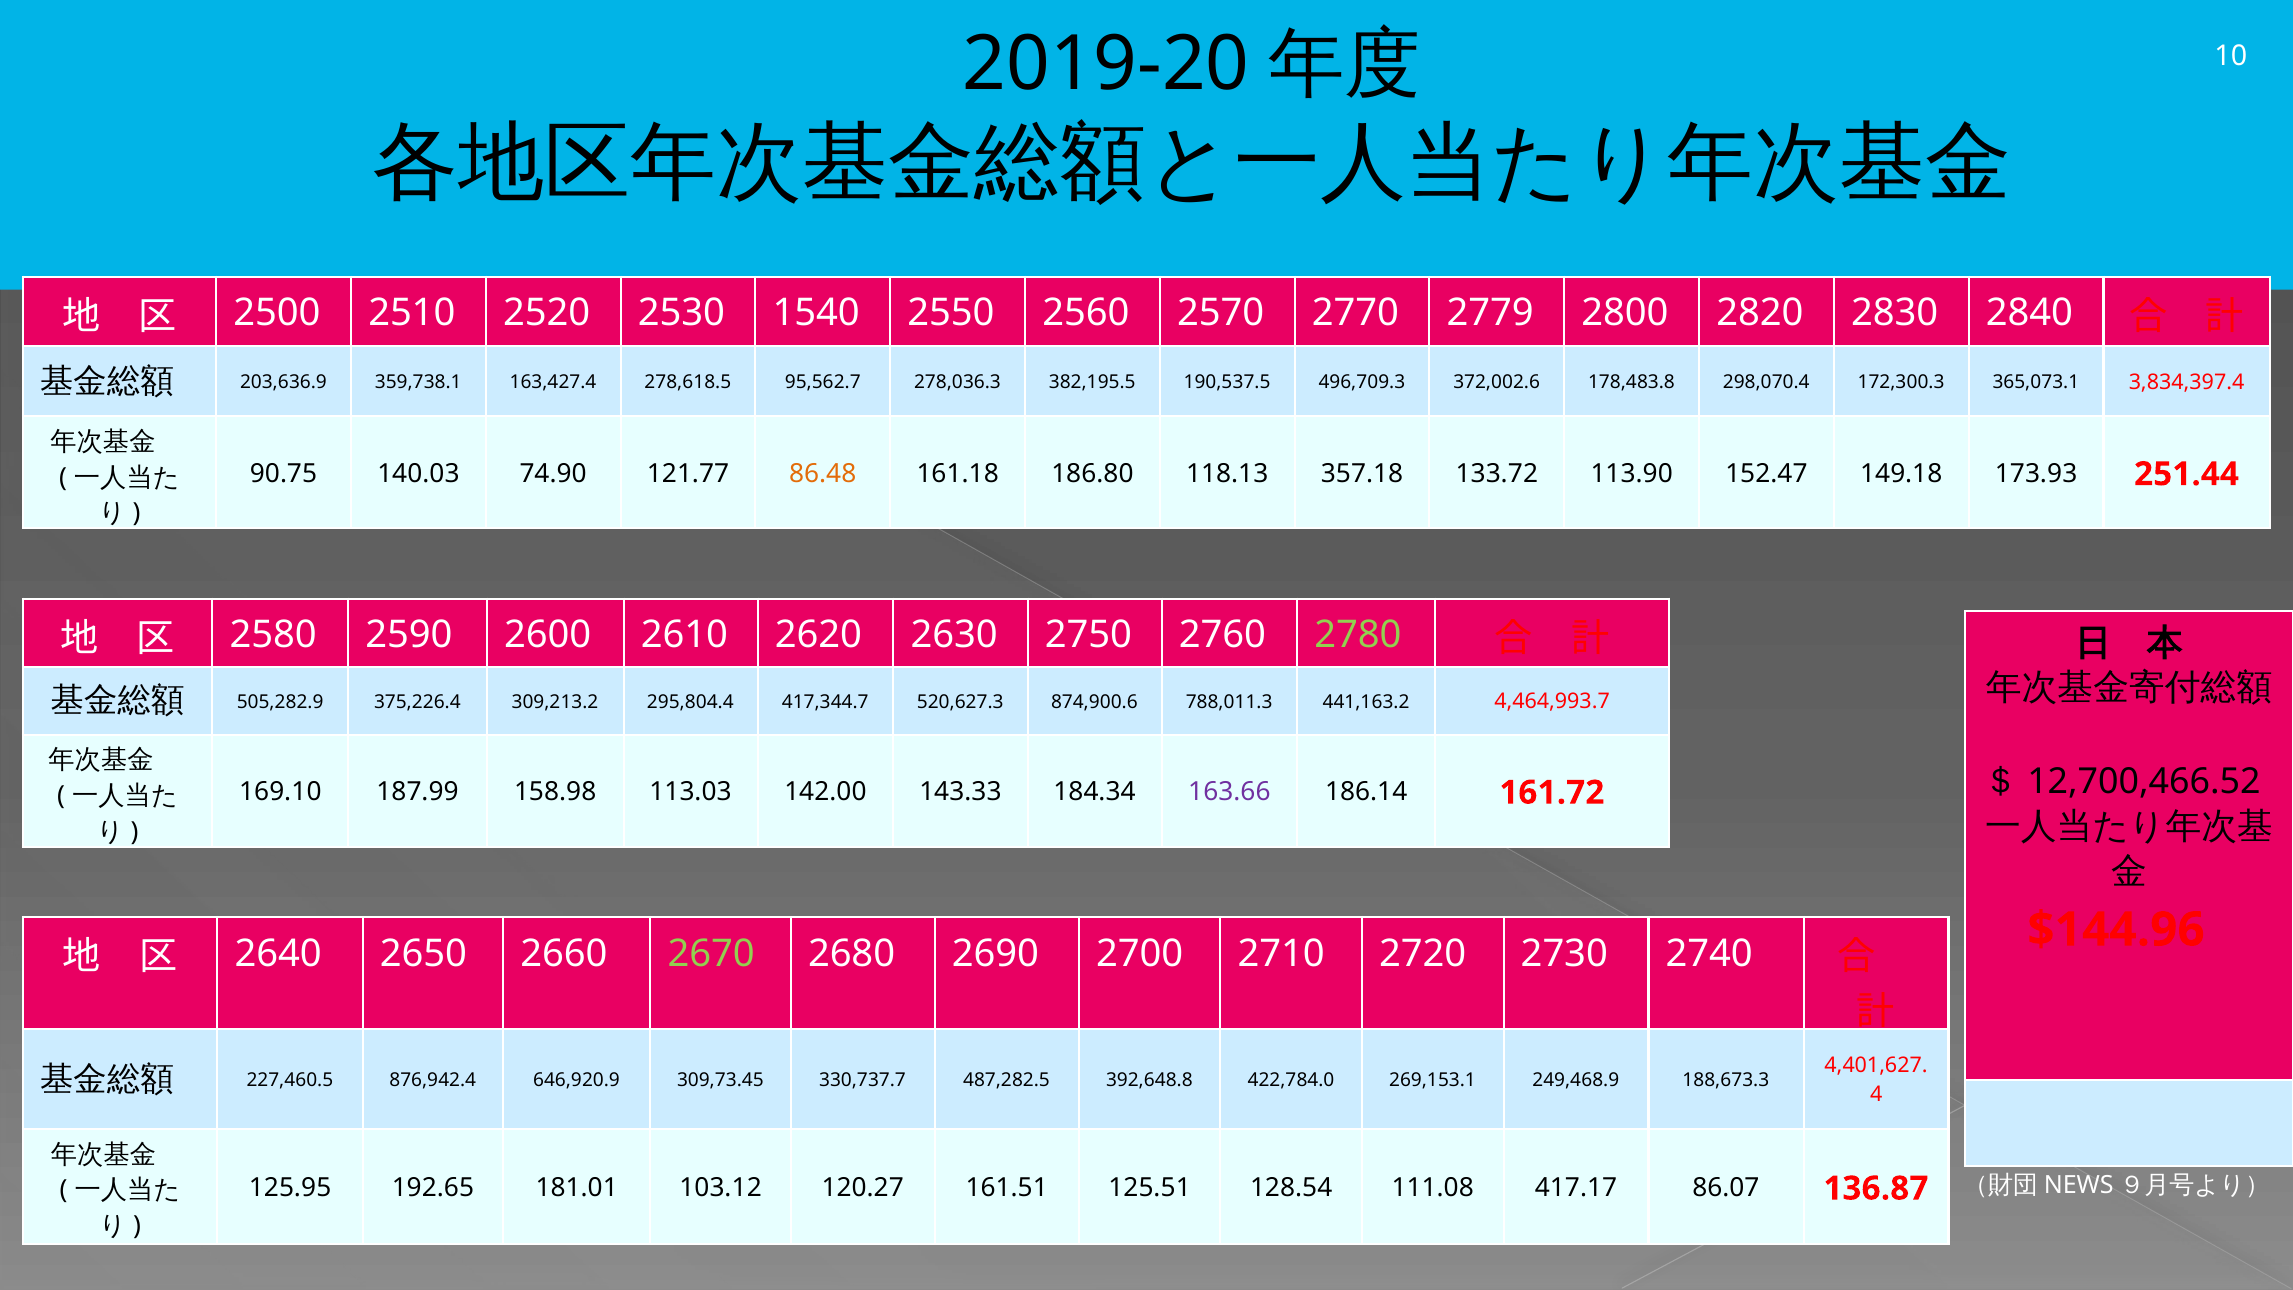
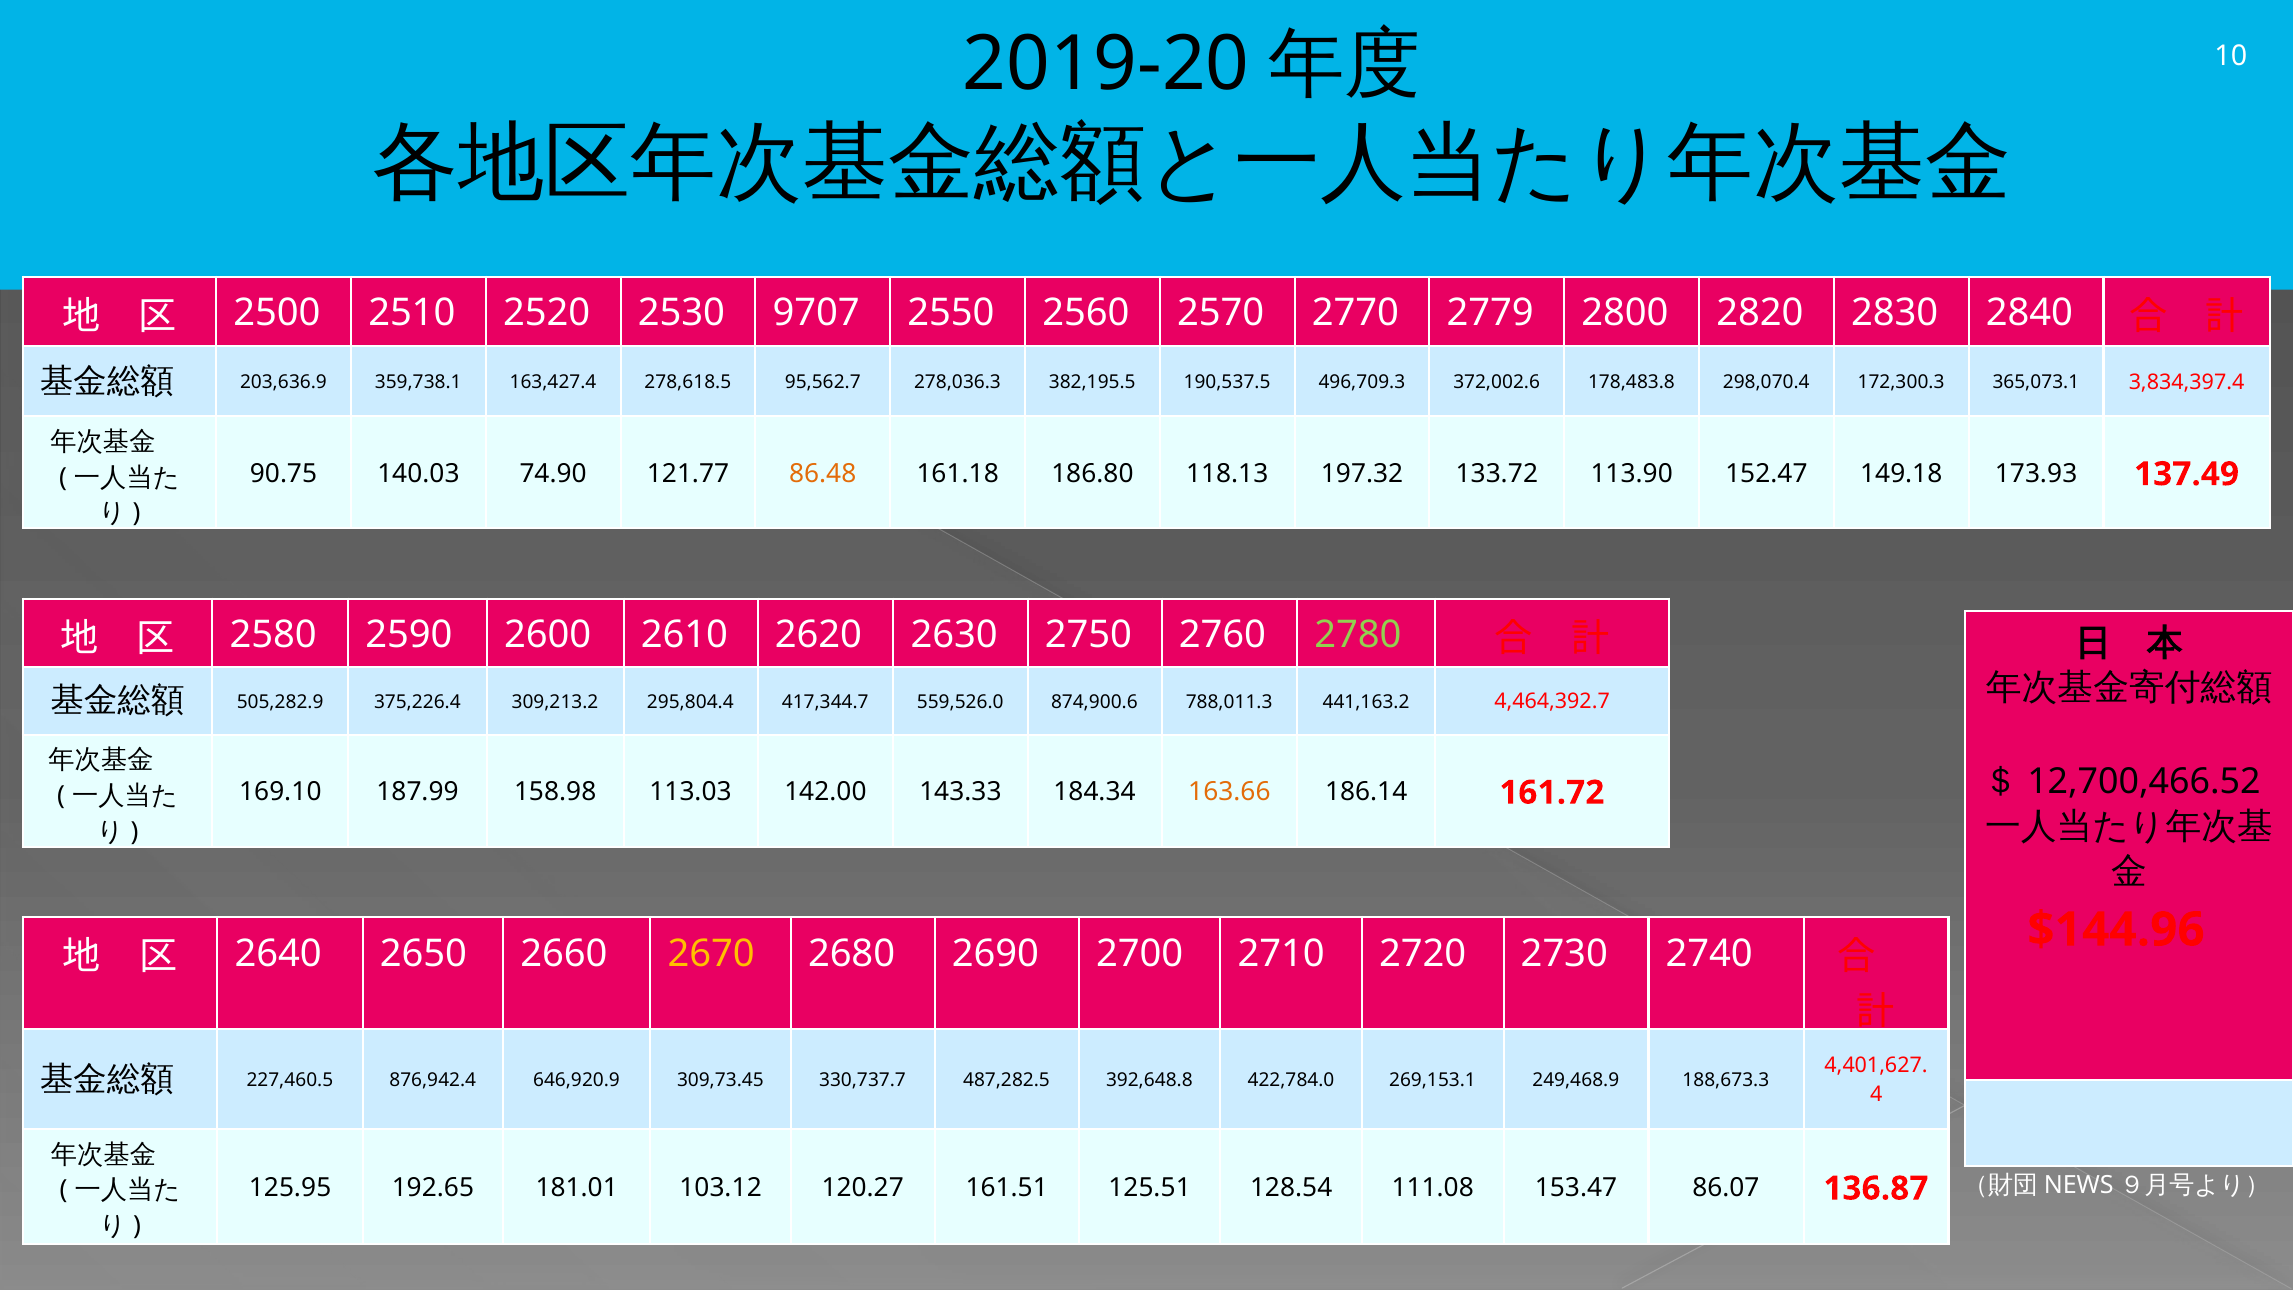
1540: 1540 -> 9707
357.18: 357.18 -> 197.32
251.44: 251.44 -> 137.49
520,627.3: 520,627.3 -> 559,526.0
4,464,993.7: 4,464,993.7 -> 4,464,392.7
163.66 colour: purple -> orange
2670 colour: light green -> yellow
417.17: 417.17 -> 153.47
